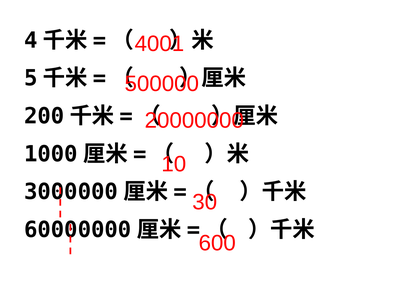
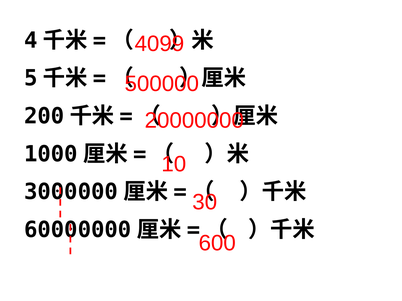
4001: 4001 -> 4099
